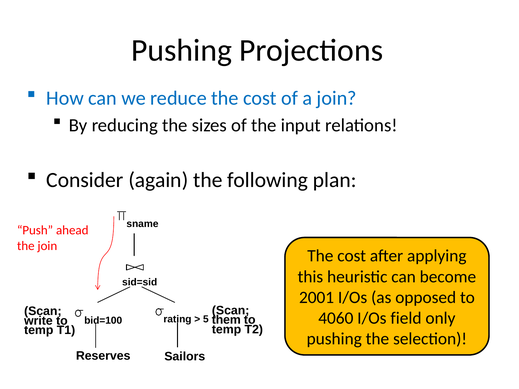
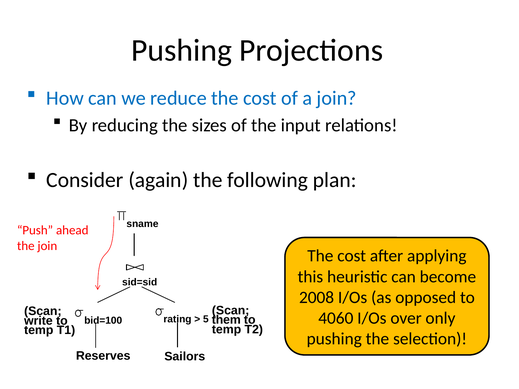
2001: 2001 -> 2008
field: field -> over
